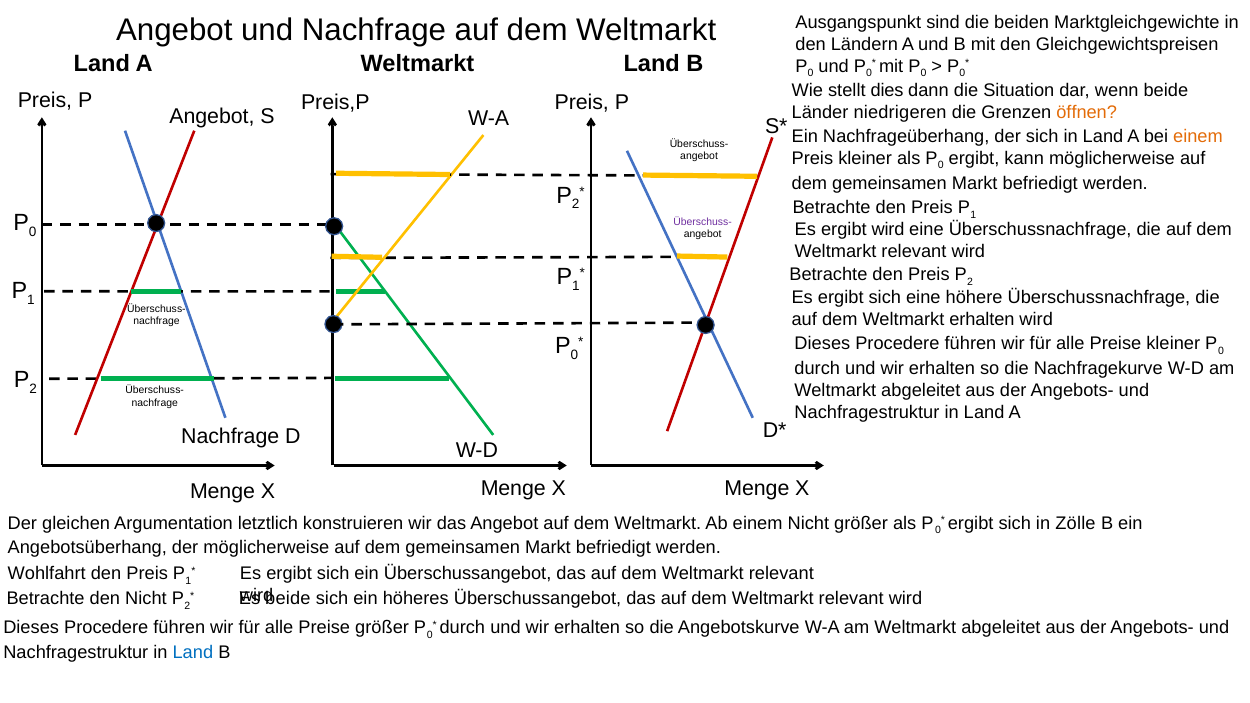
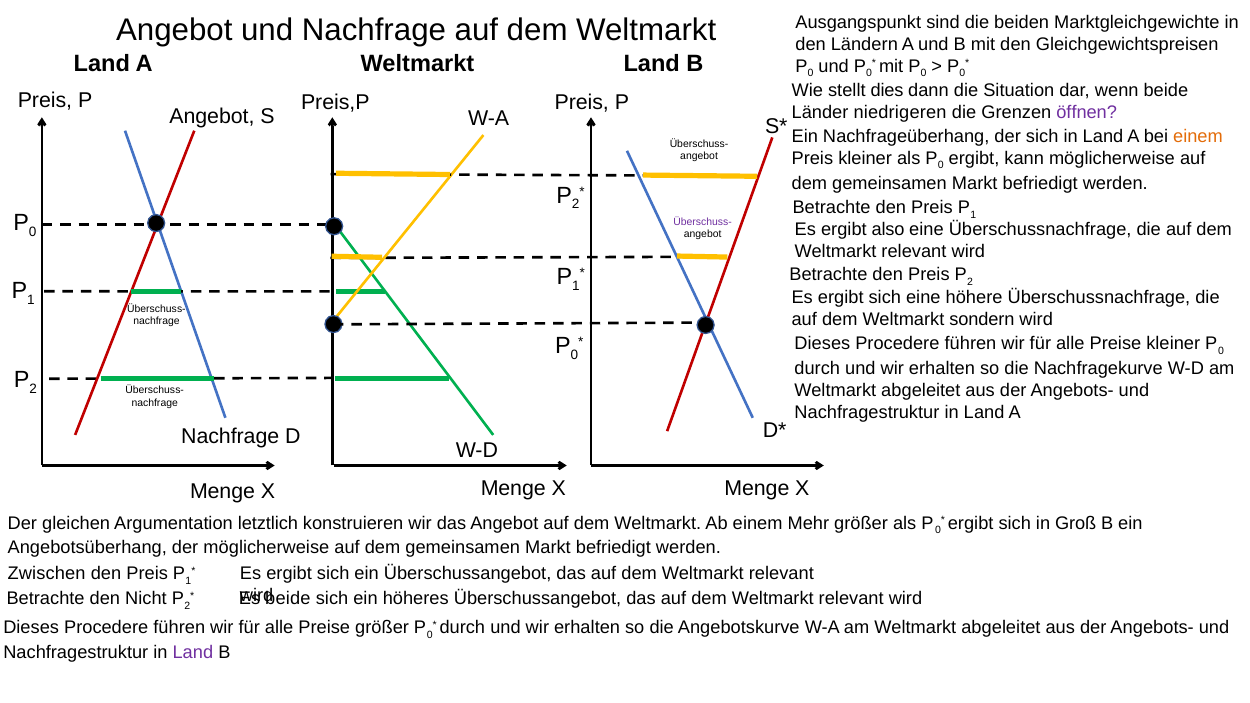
öffnen colour: orange -> purple
ergibt wird: wird -> also
Weltmarkt erhalten: erhalten -> sondern
einem Nicht: Nicht -> Mehr
Zölle: Zölle -> Groß
Wohlfahrt: Wohlfahrt -> Zwischen
Land at (193, 653) colour: blue -> purple
